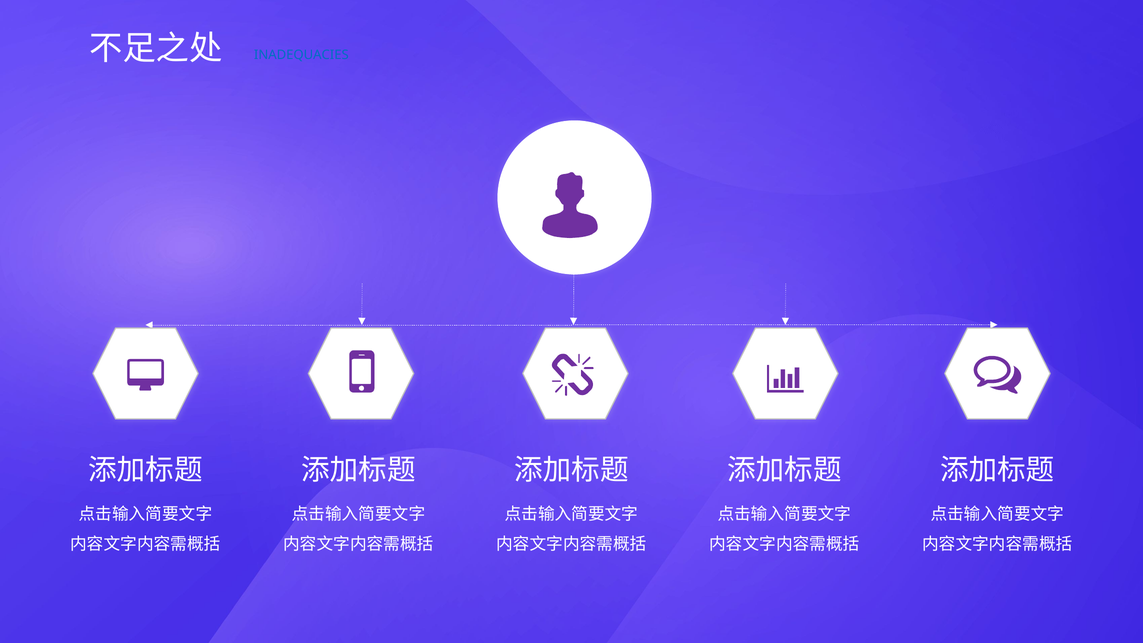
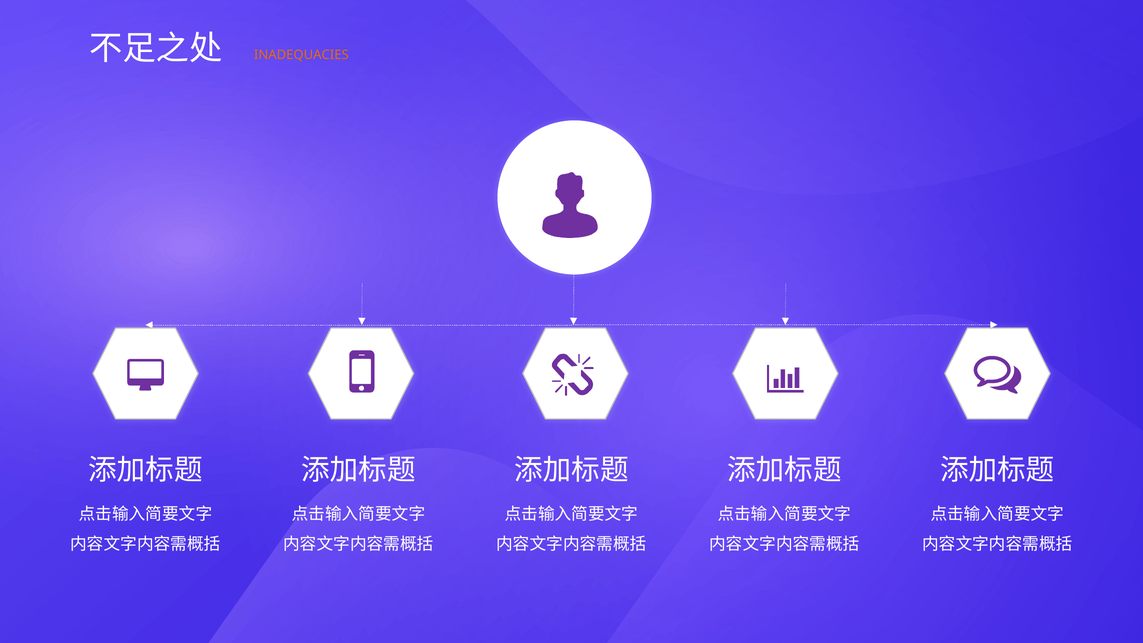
INADEQUACIES colour: blue -> orange
